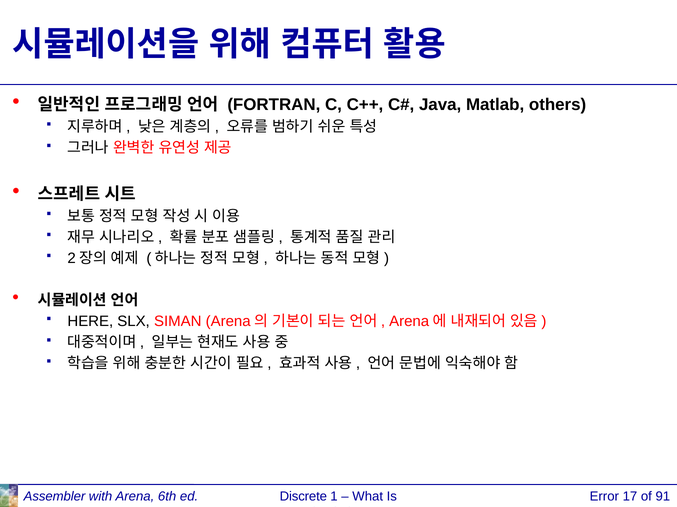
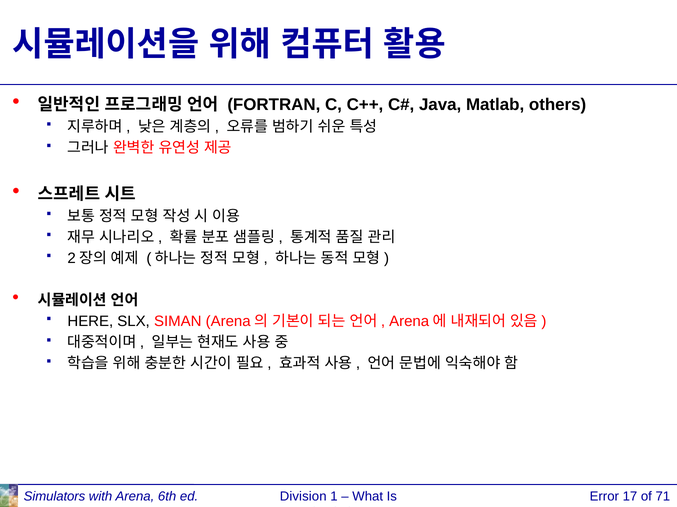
Assembler: Assembler -> Simulators
Discrete: Discrete -> Division
91: 91 -> 71
